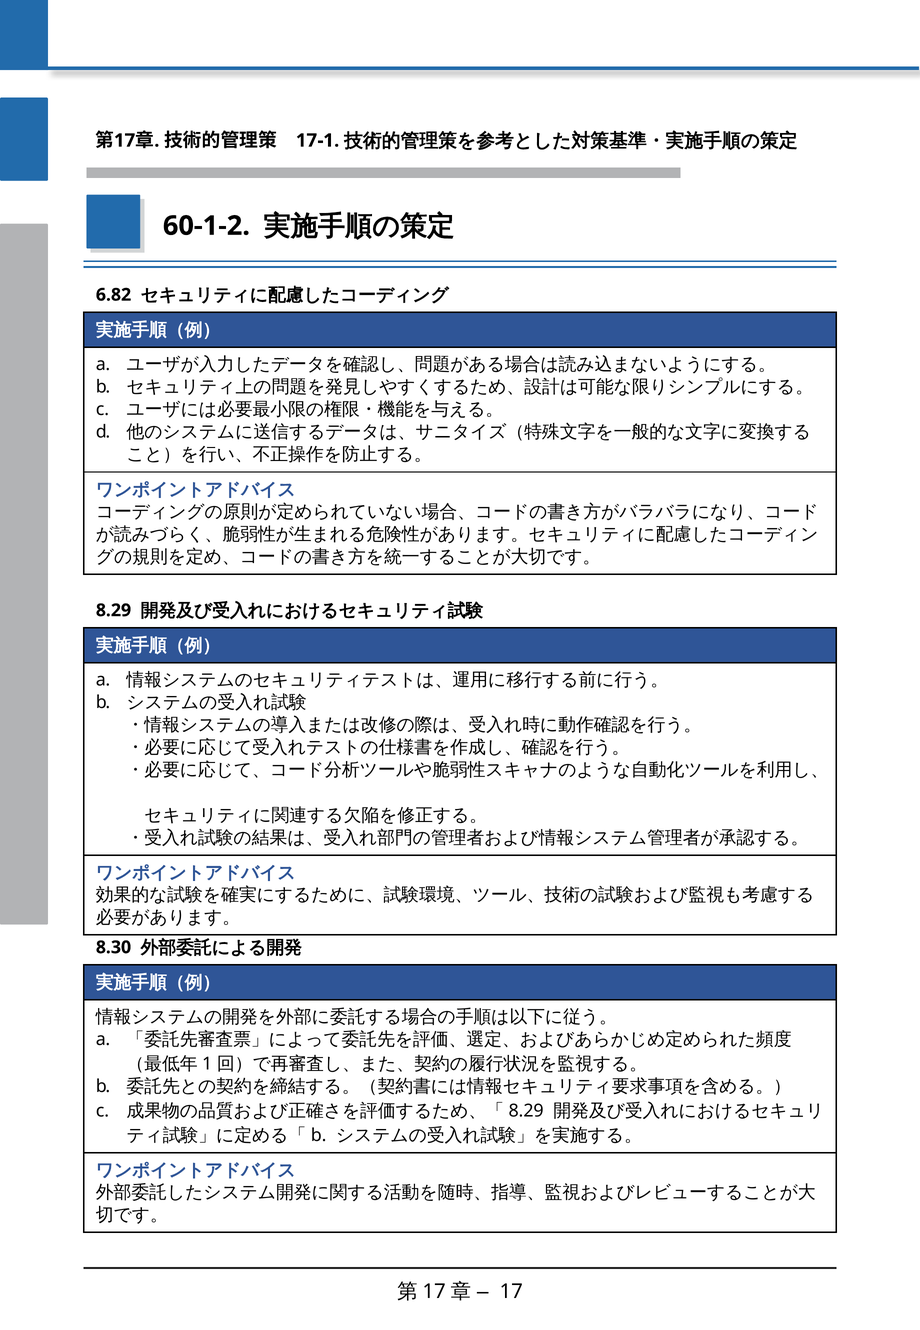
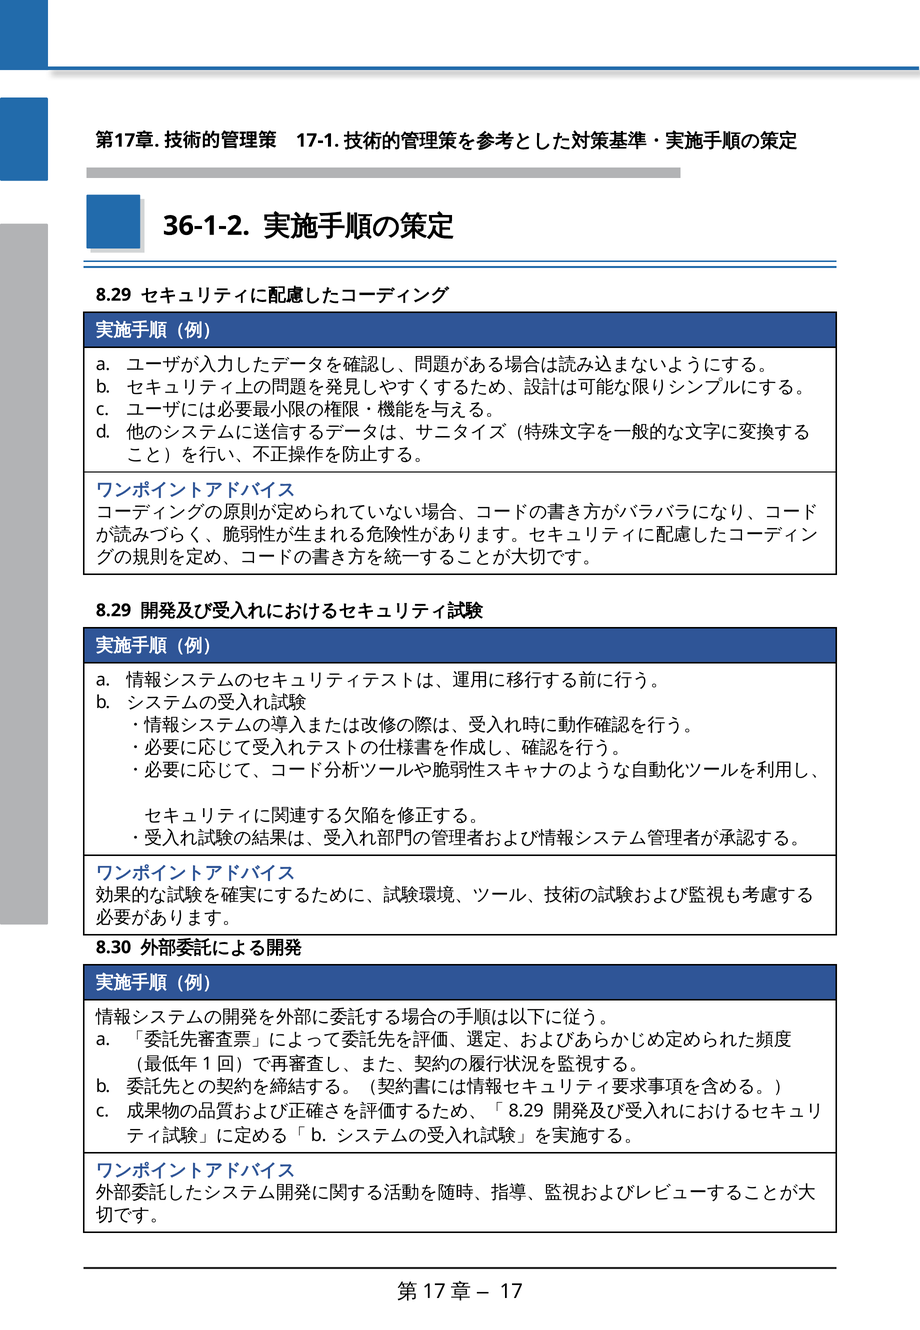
60-1-2: 60-1-2 -> 36-1-2
6.82 at (114, 295): 6.82 -> 8.29
